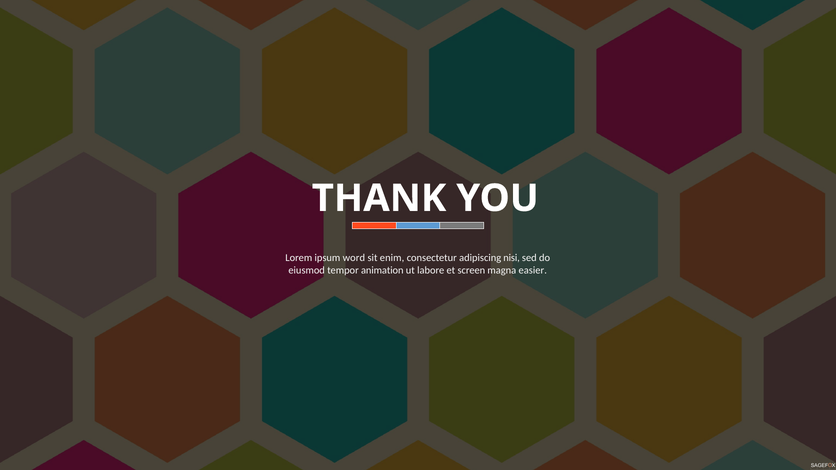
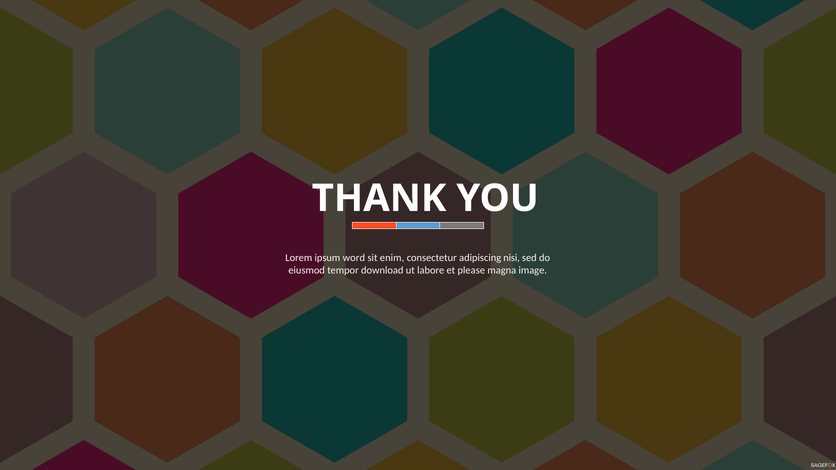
animation: animation -> download
screen: screen -> please
easier: easier -> image
